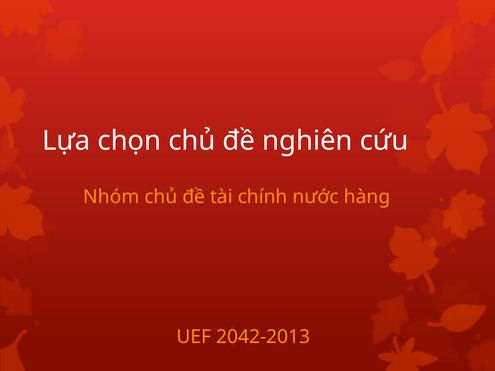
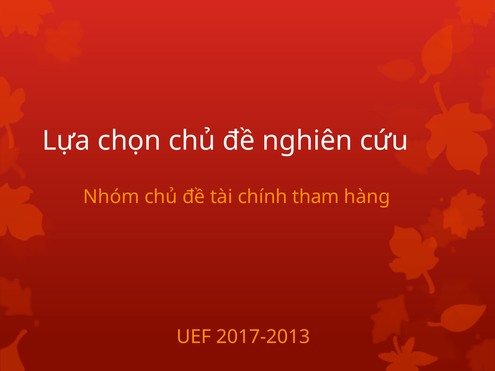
nước: nước -> tham
2042-2013: 2042-2013 -> 2017-2013
